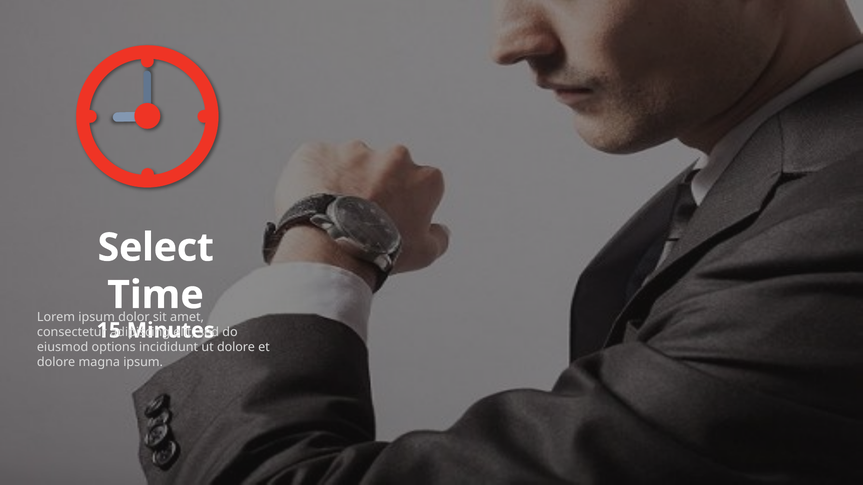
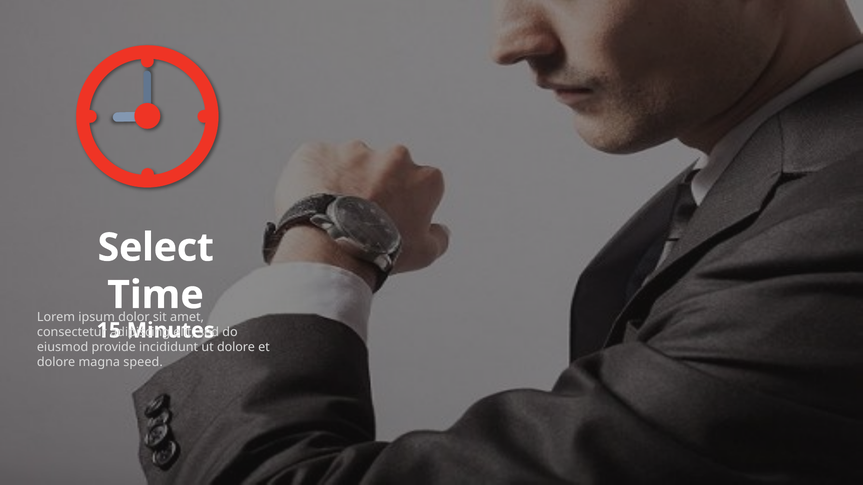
options: options -> provide
magna ipsum: ipsum -> speed
